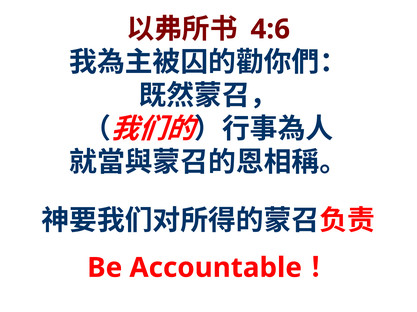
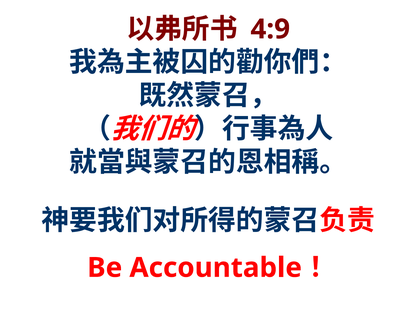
4:6: 4:6 -> 4:9
